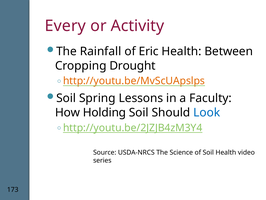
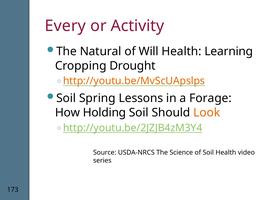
Rainfall: Rainfall -> Natural
Eric: Eric -> Will
Between: Between -> Learning
Faculty: Faculty -> Forage
Look colour: blue -> orange
